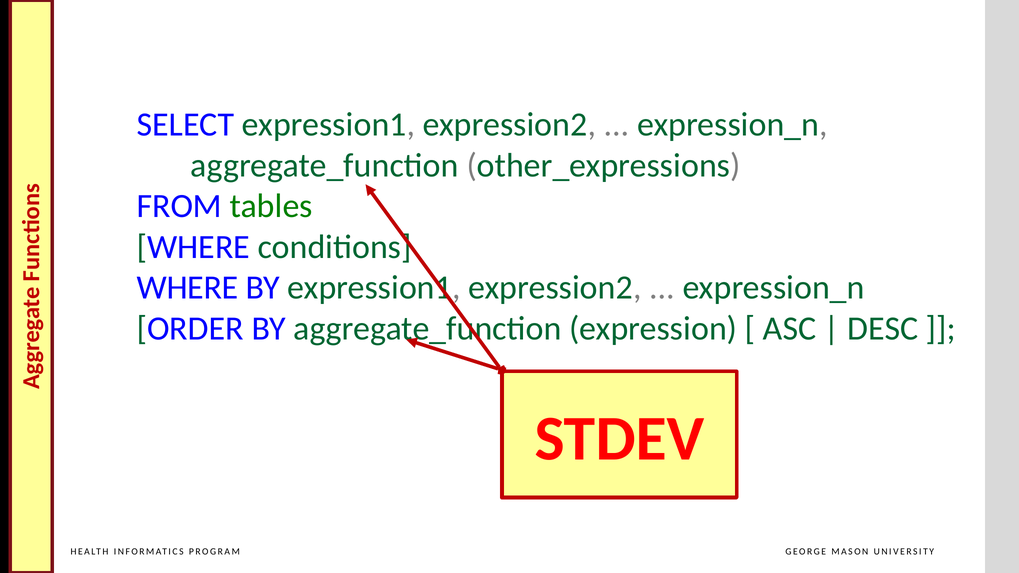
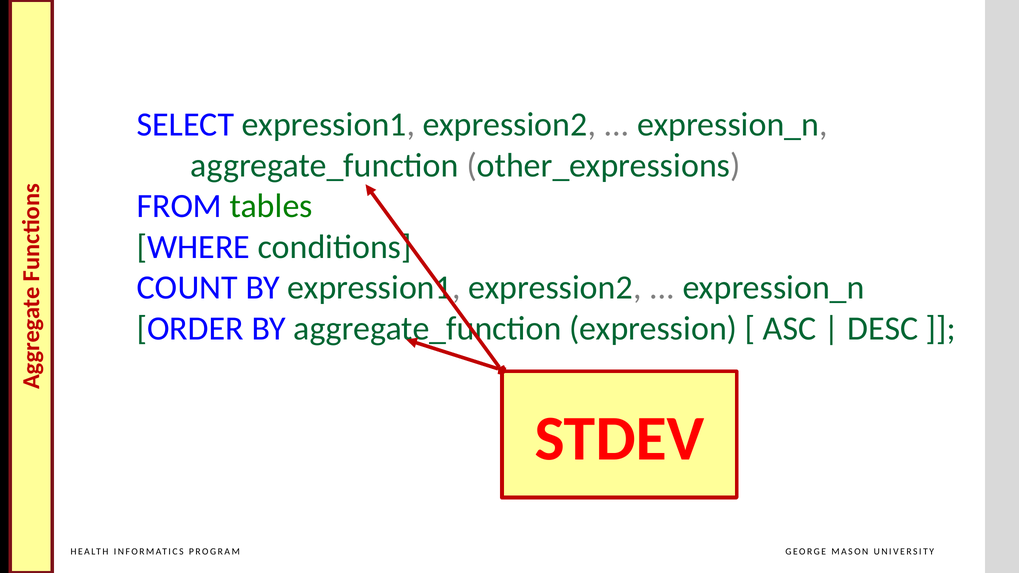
WHERE at (188, 288): WHERE -> COUNT
